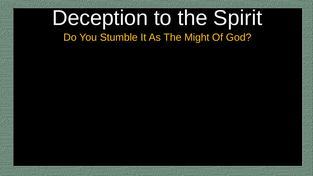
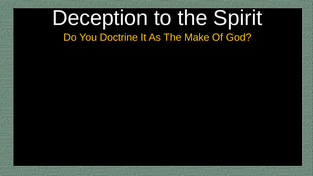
Stumble: Stumble -> Doctrine
Might: Might -> Make
